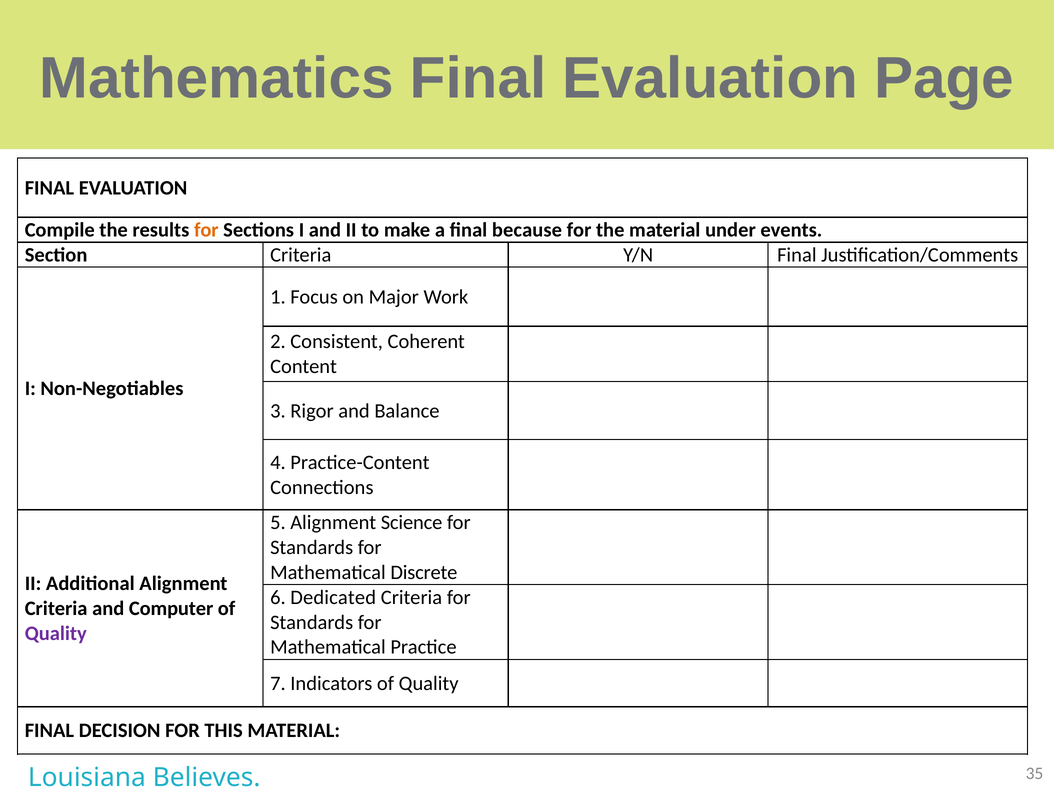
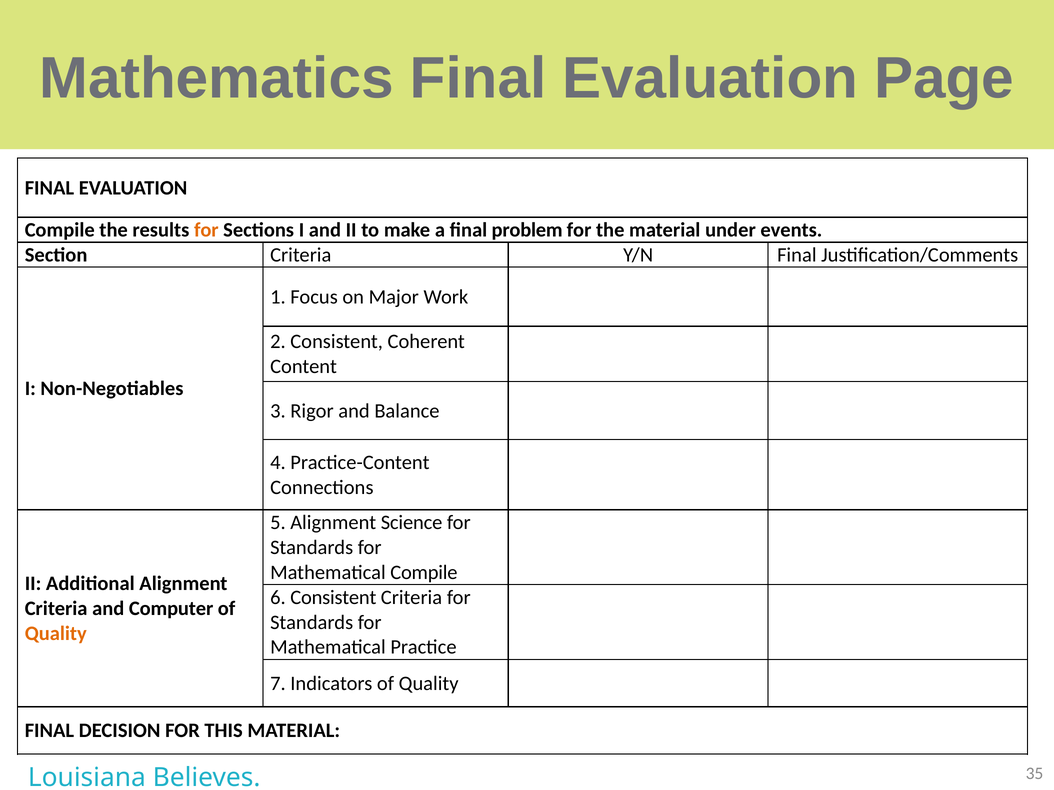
because: because -> problem
Mathematical Discrete: Discrete -> Compile
6 Dedicated: Dedicated -> Consistent
Quality at (56, 634) colour: purple -> orange
